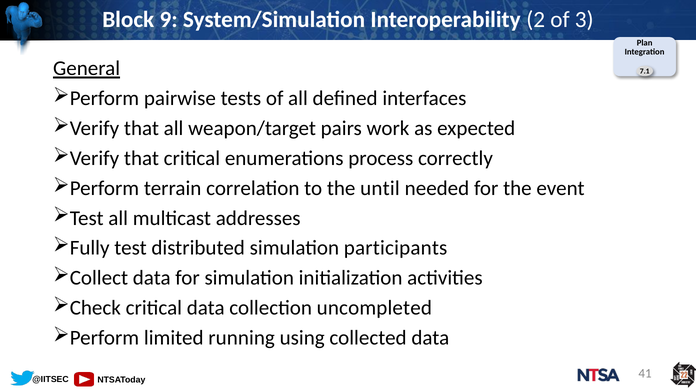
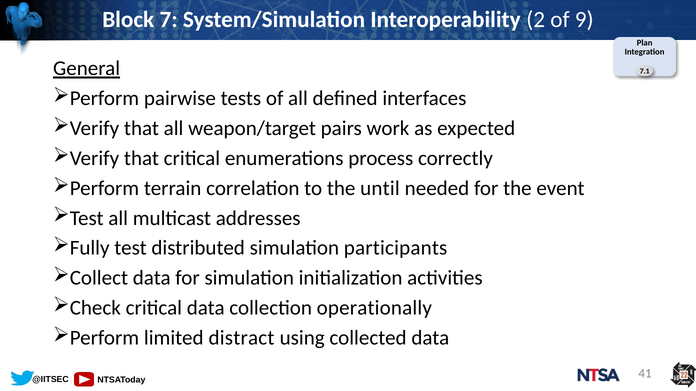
9: 9 -> 7
3: 3 -> 9
uncompleted: uncompleted -> operationally
running: running -> distract
